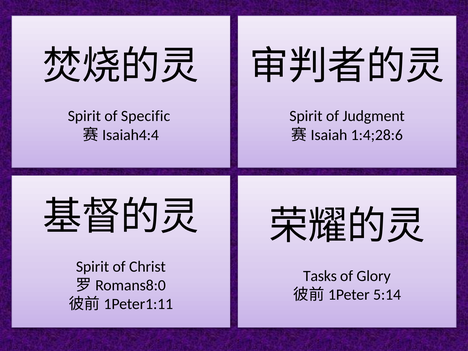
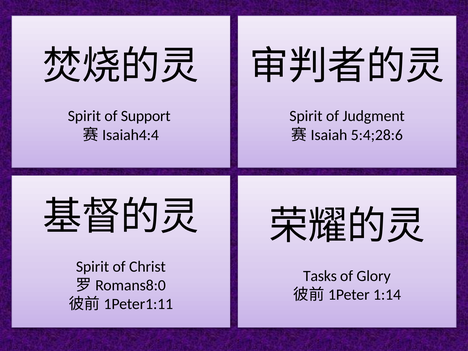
Specific: Specific -> Support
1:4;28:6: 1:4;28:6 -> 5:4;28:6
5:14: 5:14 -> 1:14
